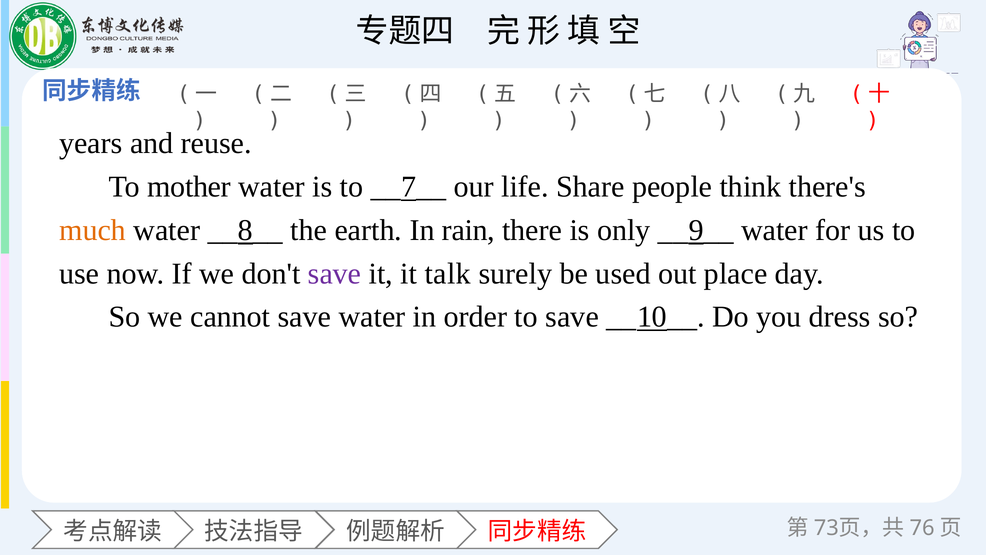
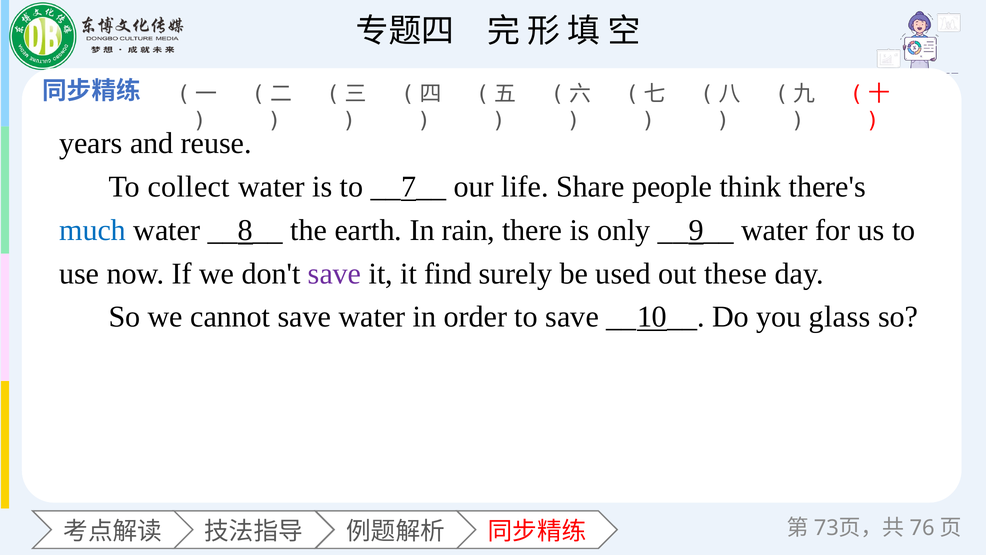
mother: mother -> collect
much colour: orange -> blue
talk: talk -> find
place: place -> these
dress: dress -> glass
